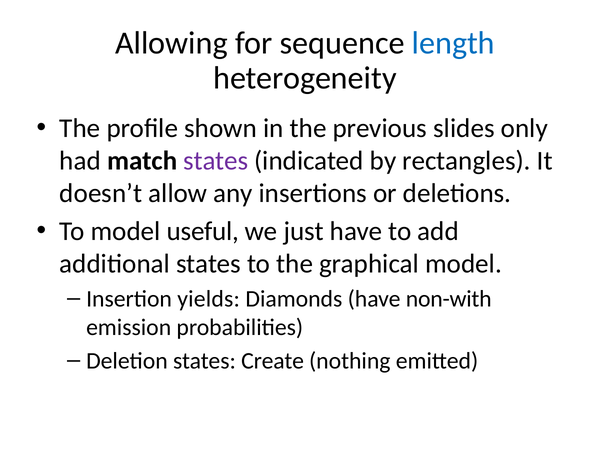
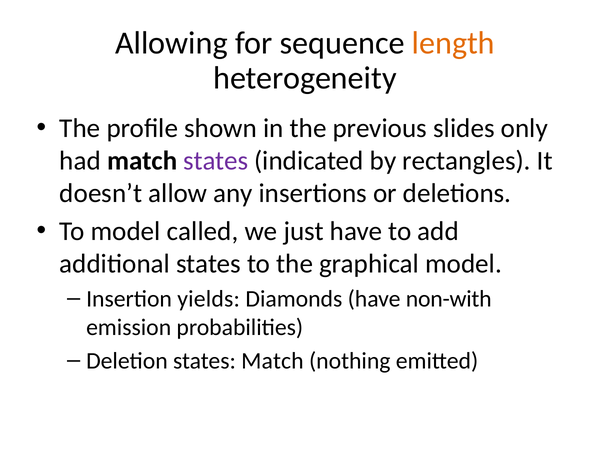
length colour: blue -> orange
useful: useful -> called
states Create: Create -> Match
